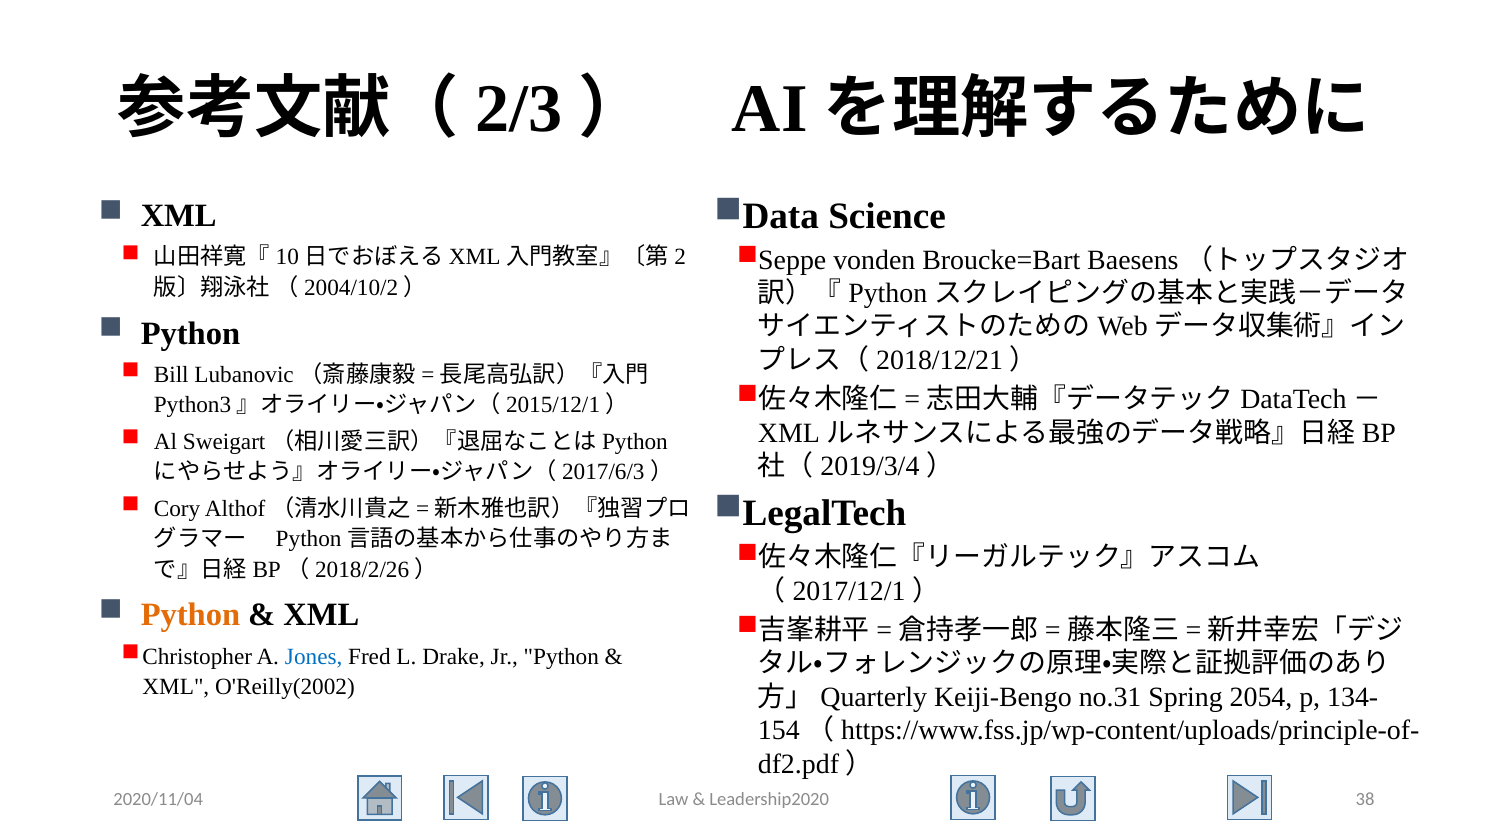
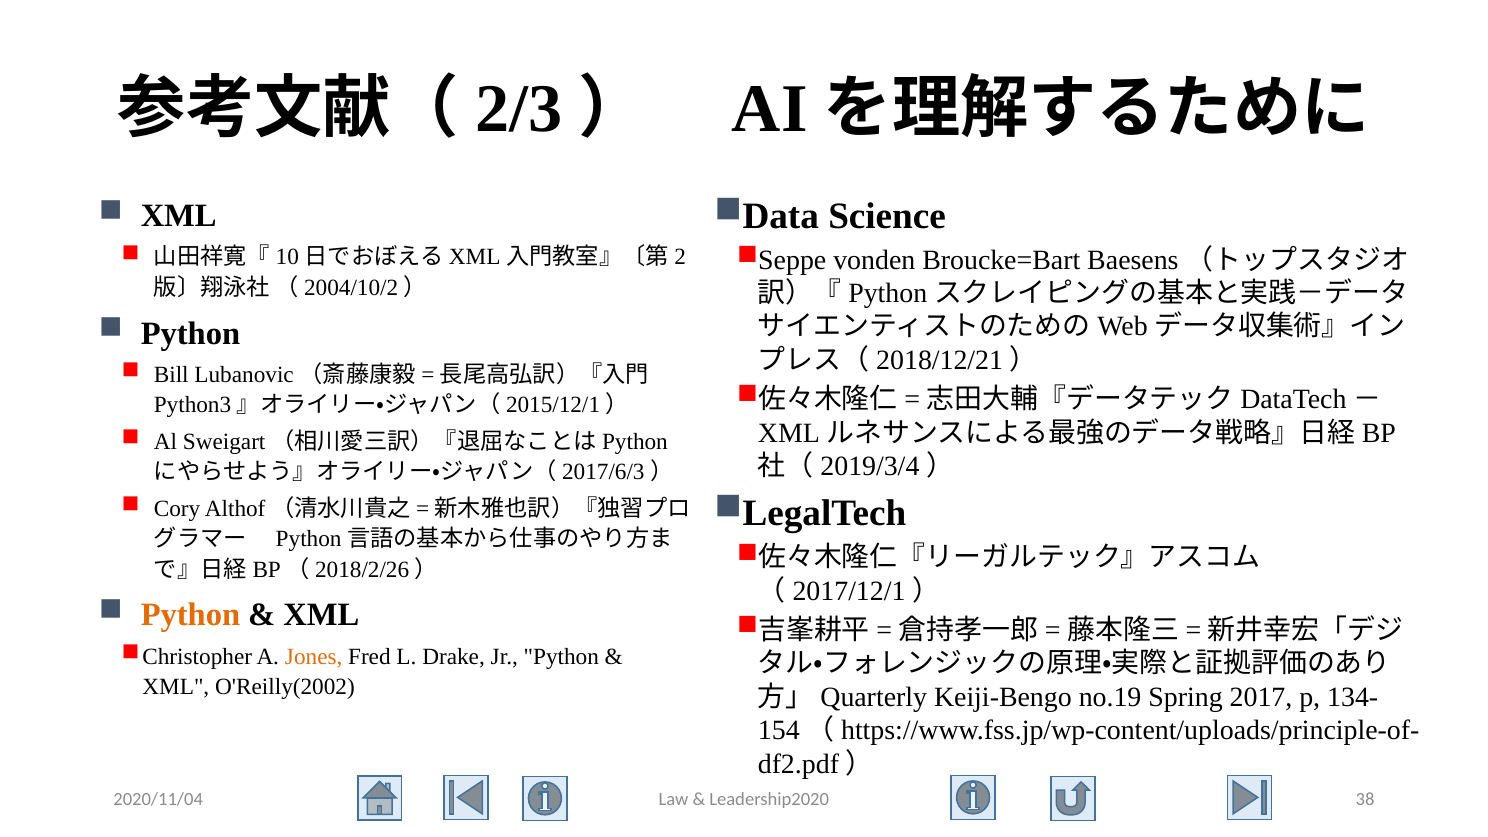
Jones colour: blue -> orange
no.31: no.31 -> no.19
2054: 2054 -> 2017
